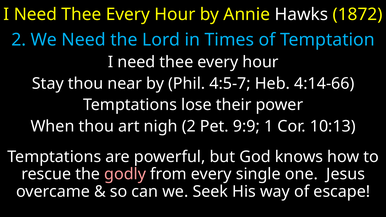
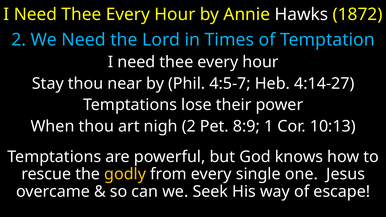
4:14-66: 4:14-66 -> 4:14-27
9:9: 9:9 -> 8:9
godly colour: pink -> yellow
